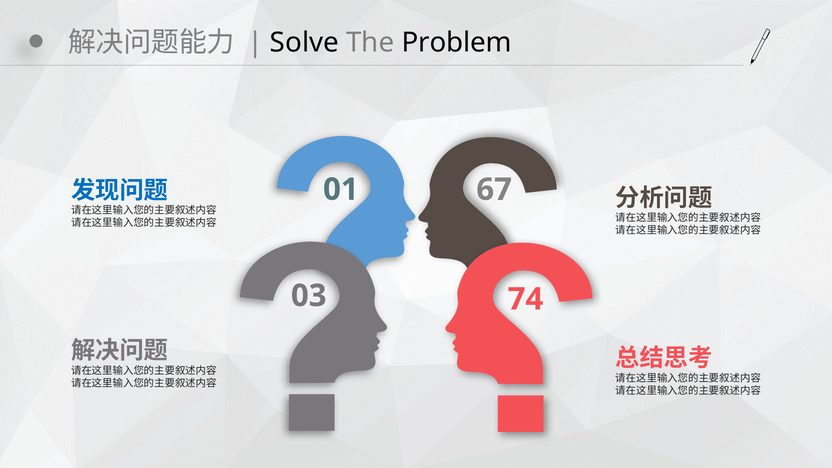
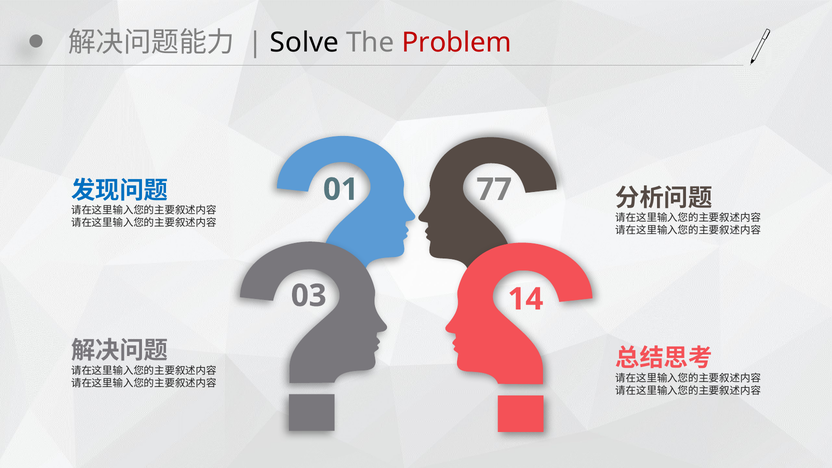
Problem colour: black -> red
67: 67 -> 77
74: 74 -> 14
